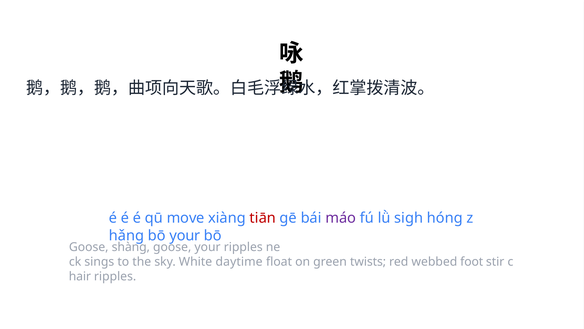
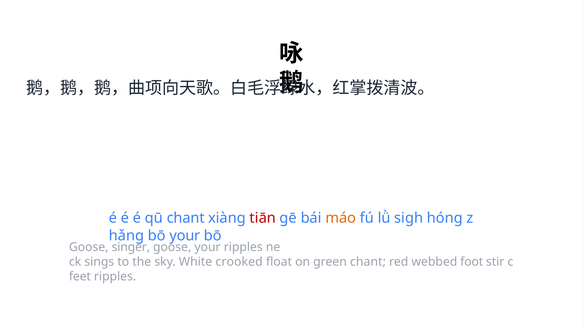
qū move: move -> chant
máo colour: purple -> orange
shàng: shàng -> singer
daytime: daytime -> crooked
green twists: twists -> chant
hair: hair -> feet
